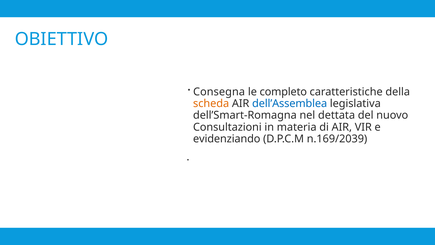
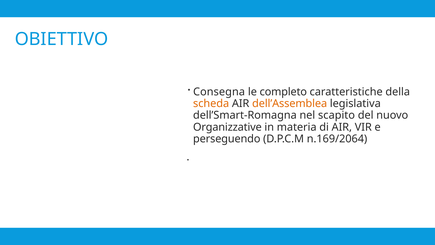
dell’Assemblea colour: blue -> orange
dettata: dettata -> scapito
Consultazioni: Consultazioni -> Organizzative
evidenziando: evidenziando -> perseguendo
n.169/2039: n.169/2039 -> n.169/2064
